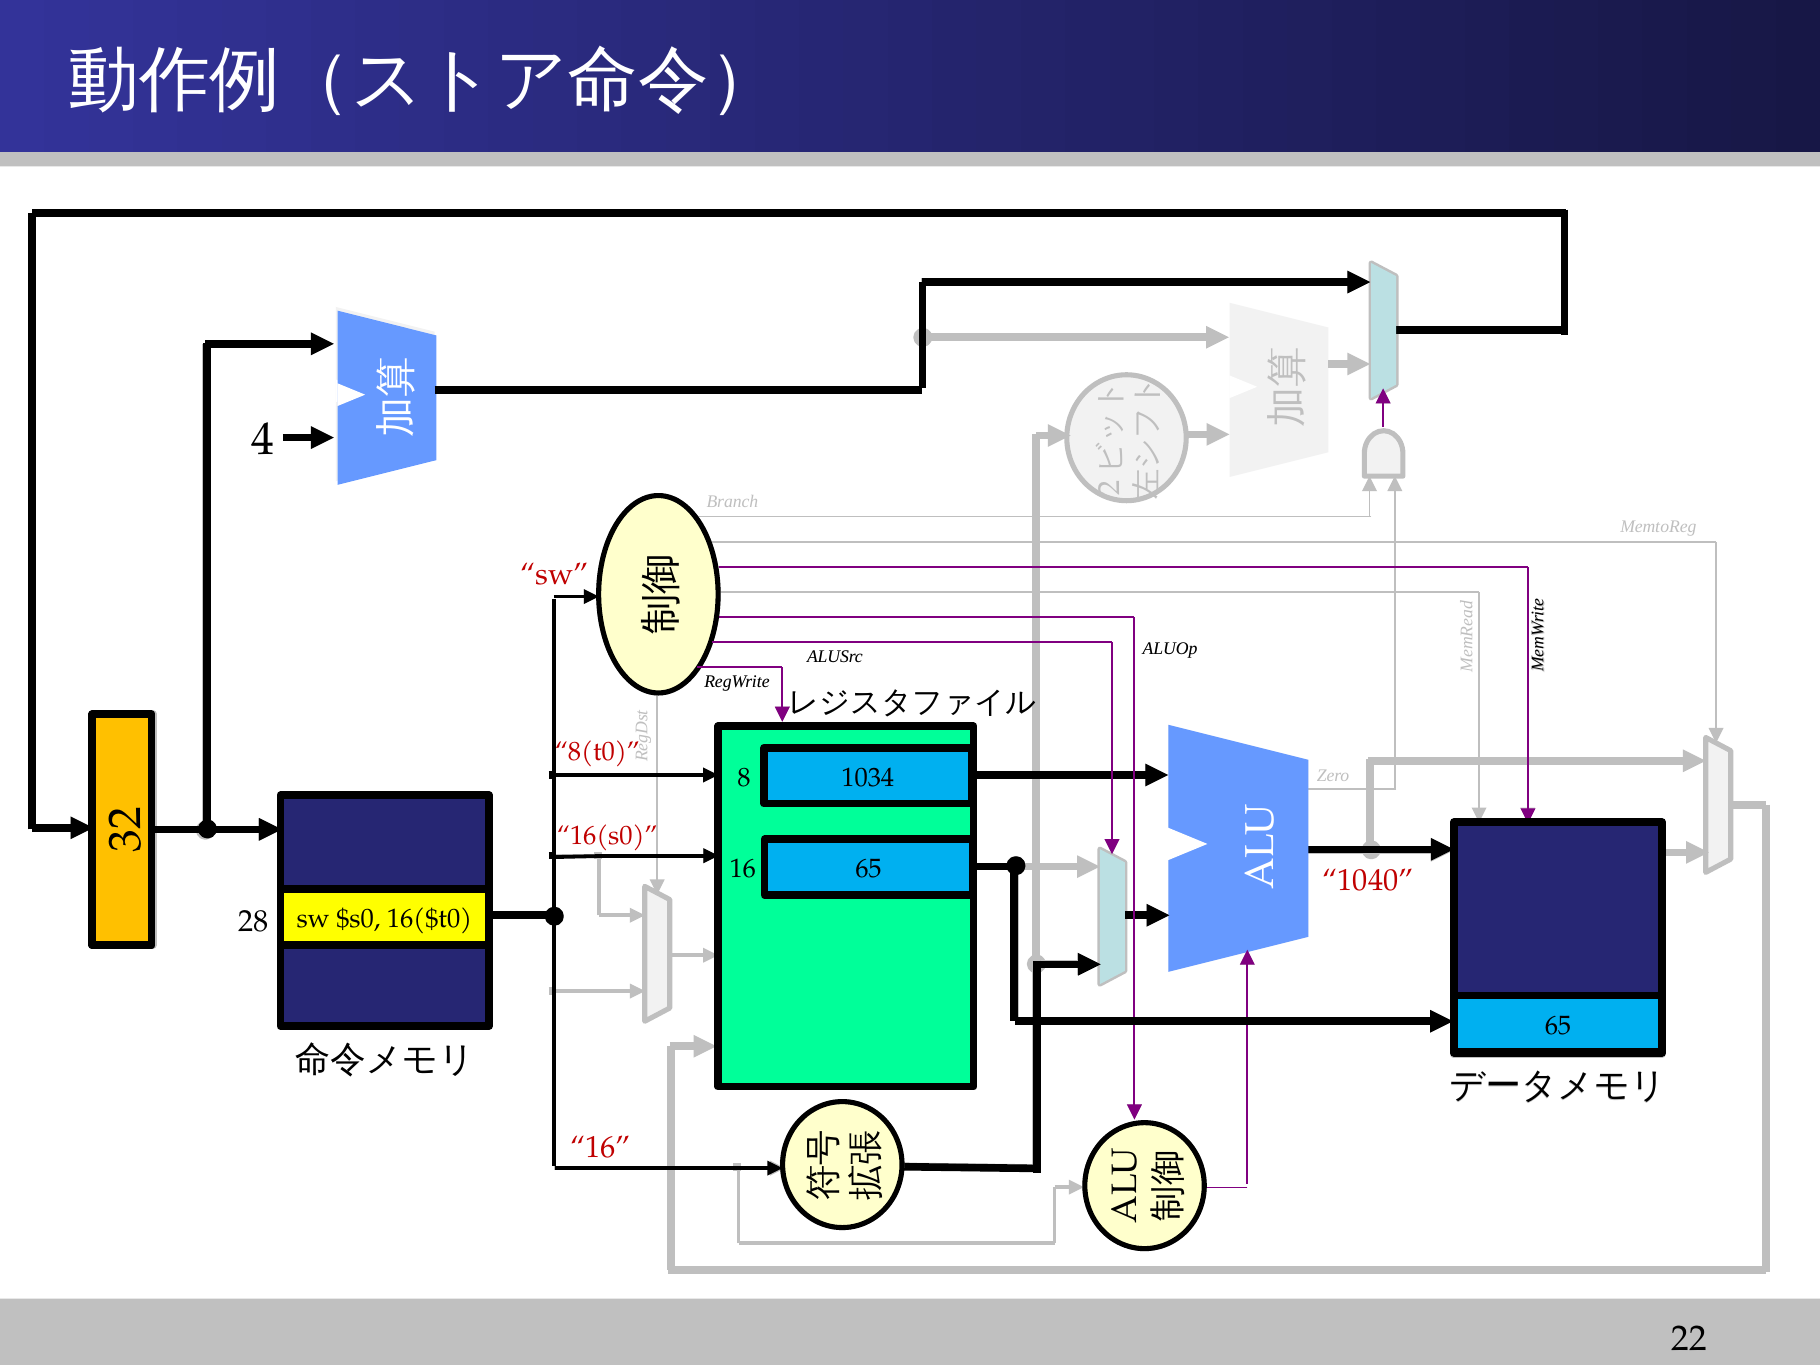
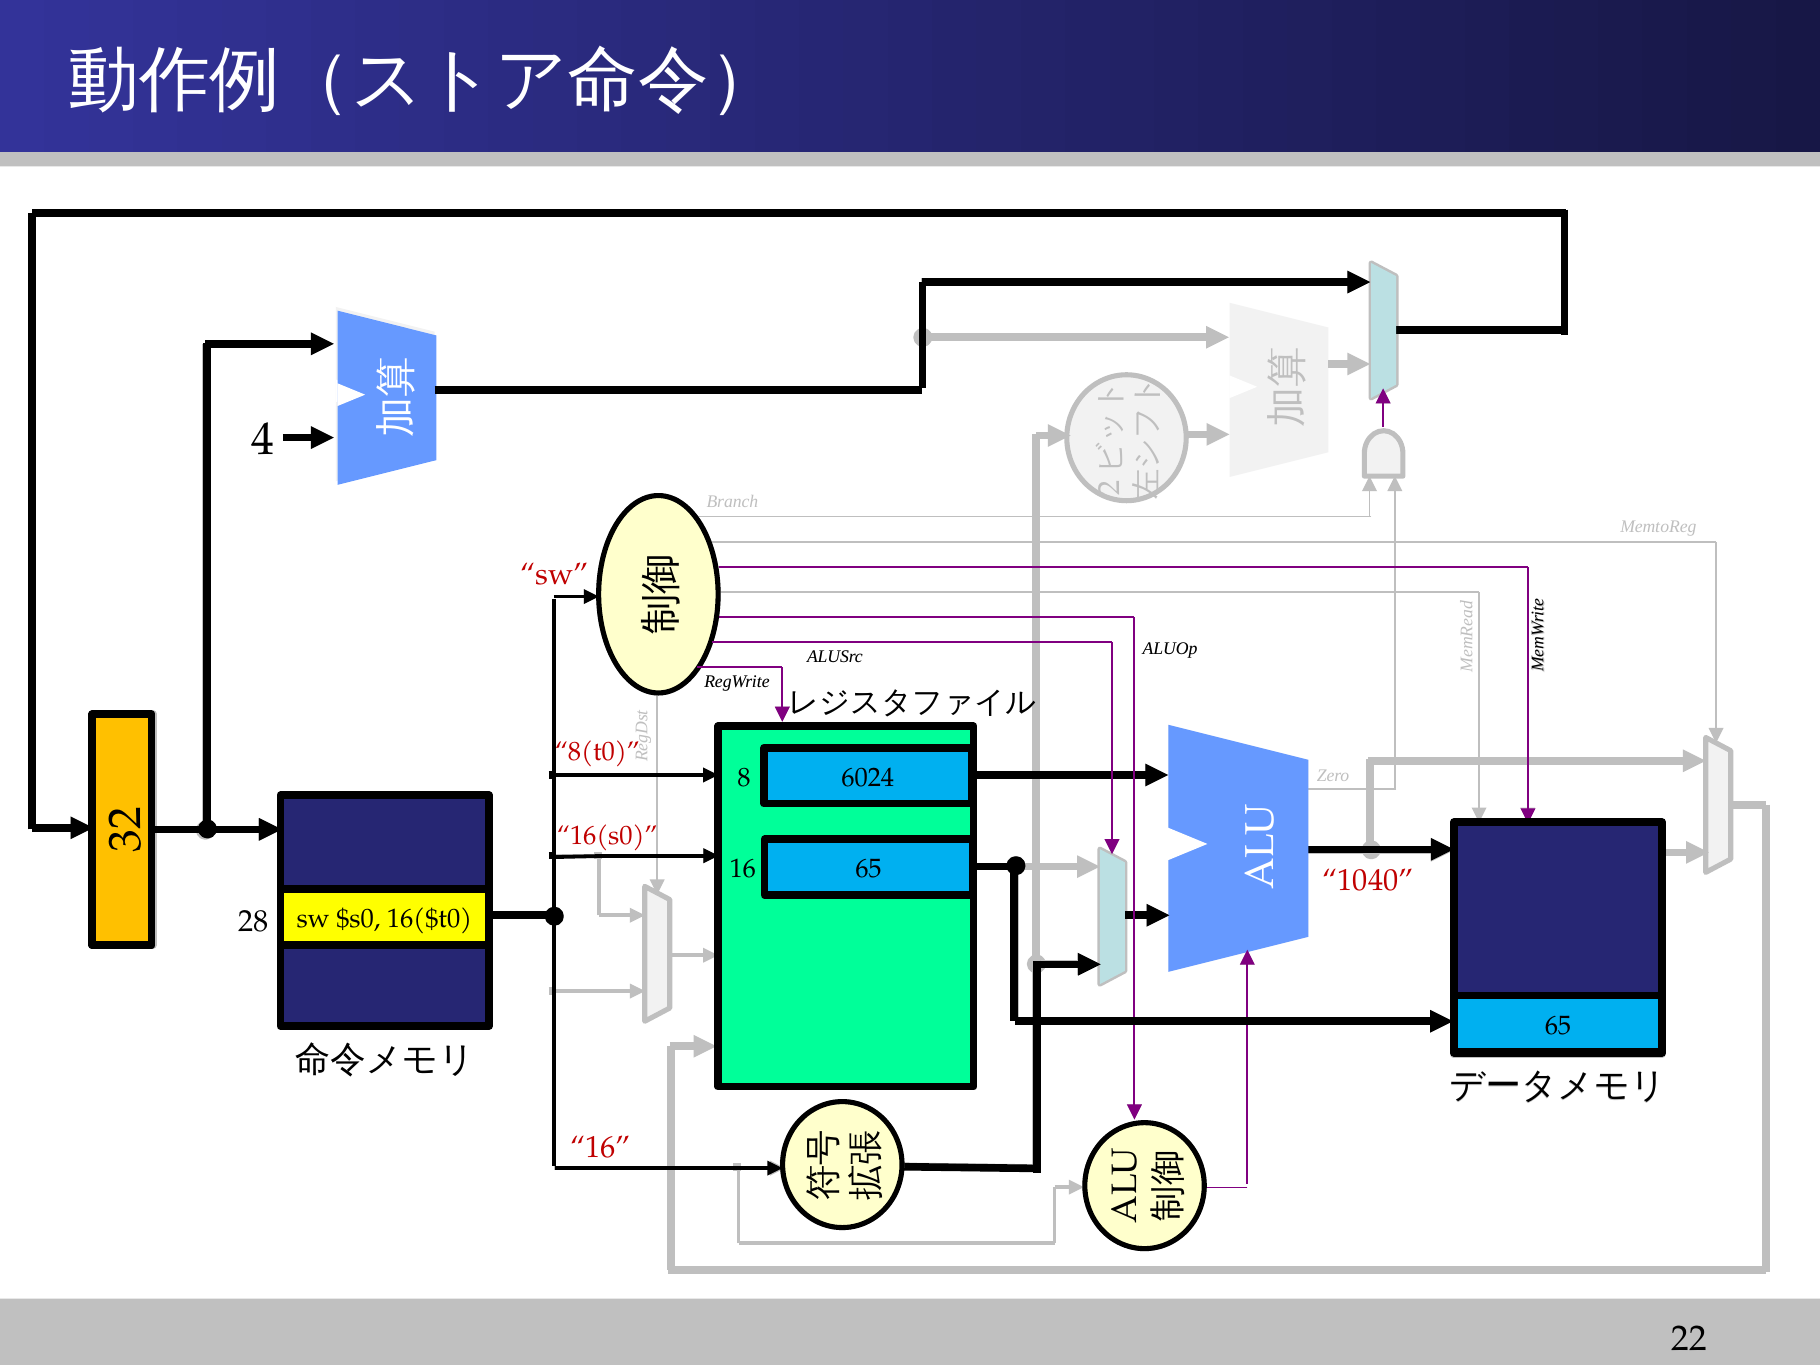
1034: 1034 -> 6024
